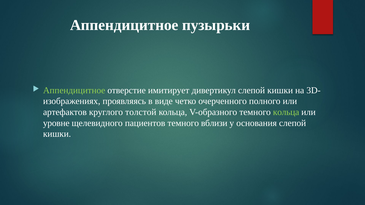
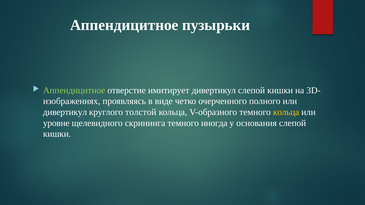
артефактов at (65, 112): артефактов -> дивертикул
кольца at (286, 112) colour: light green -> yellow
пациентов: пациентов -> скрининга
вблизи: вблизи -> иногда
